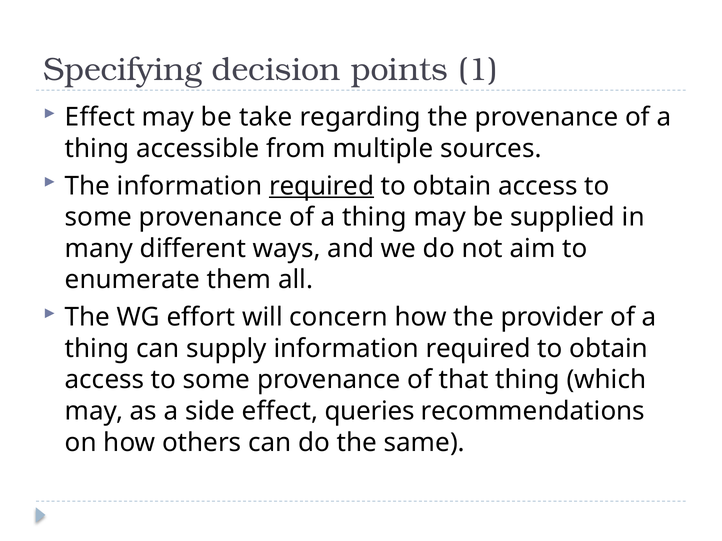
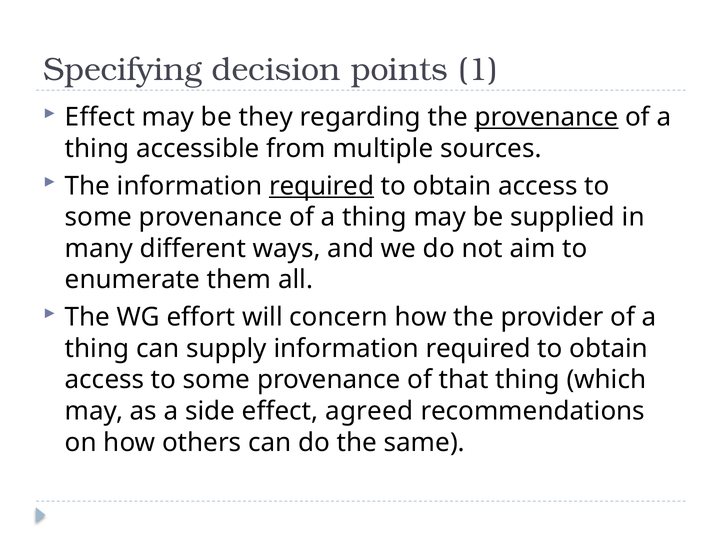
take: take -> they
provenance at (547, 117) underline: none -> present
queries: queries -> agreed
